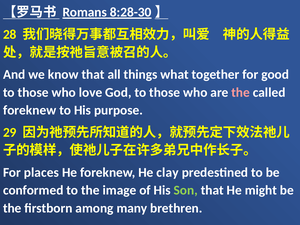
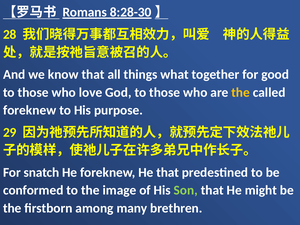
the at (241, 92) colour: pink -> yellow
places: places -> snatch
He clay: clay -> that
